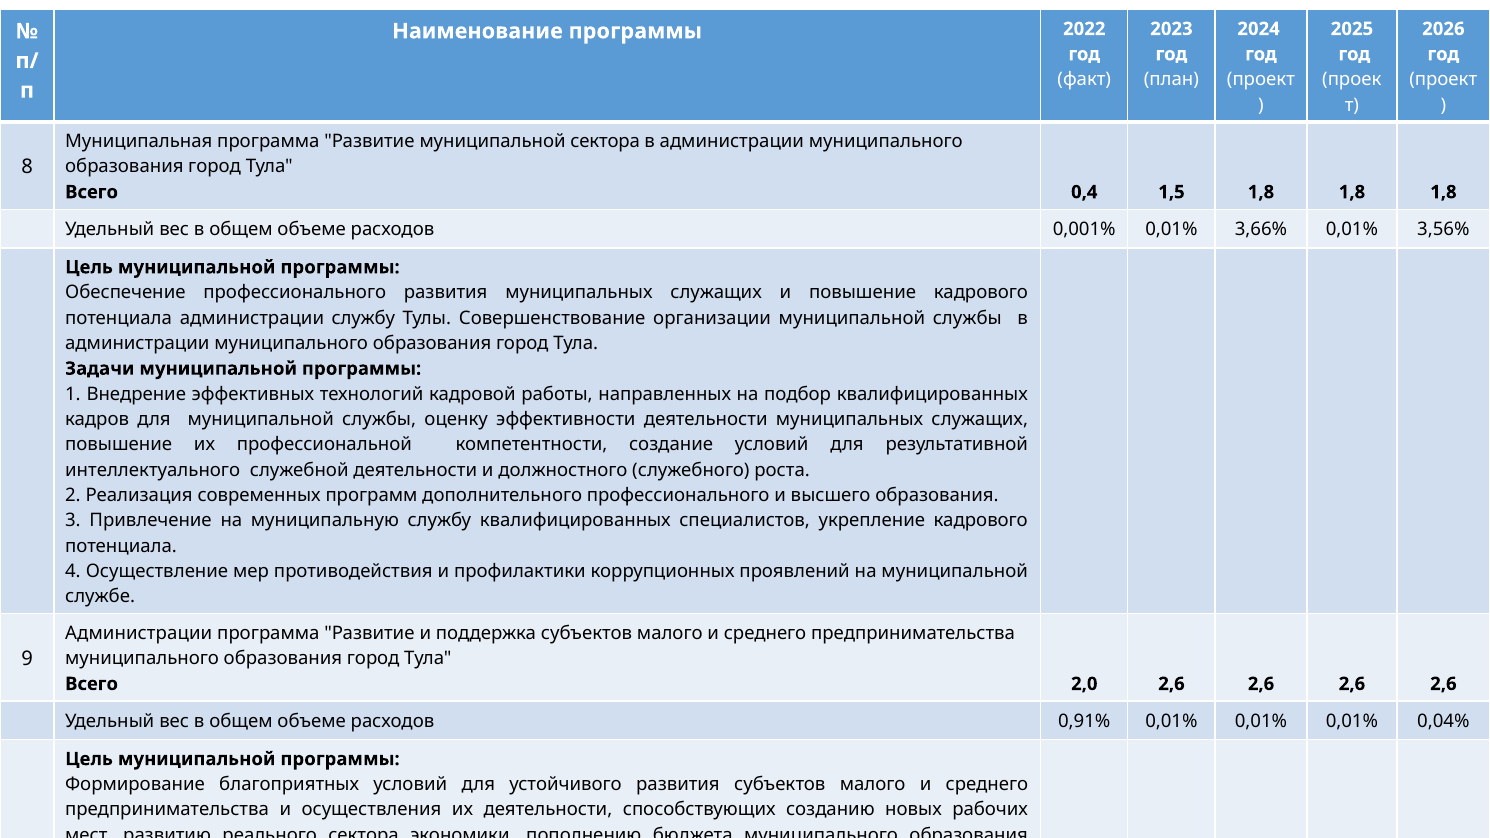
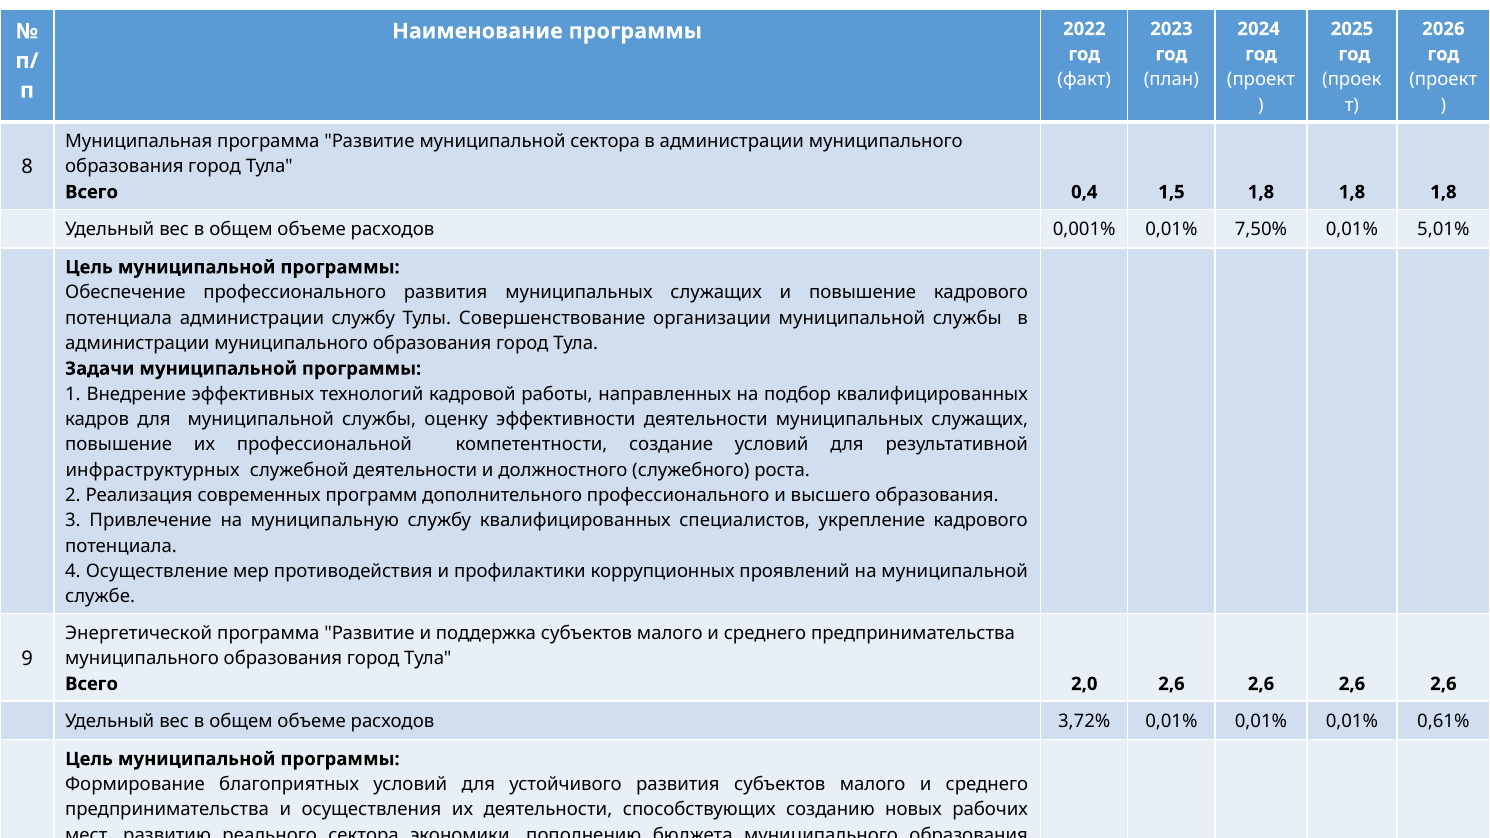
3,66%: 3,66% -> 7,50%
3,56%: 3,56% -> 5,01%
интеллектуального: интеллектуального -> инфраструктурных
Администрации at (139, 633): Администрации -> Энергетической
0,91%: 0,91% -> 3,72%
0,04%: 0,04% -> 0,61%
